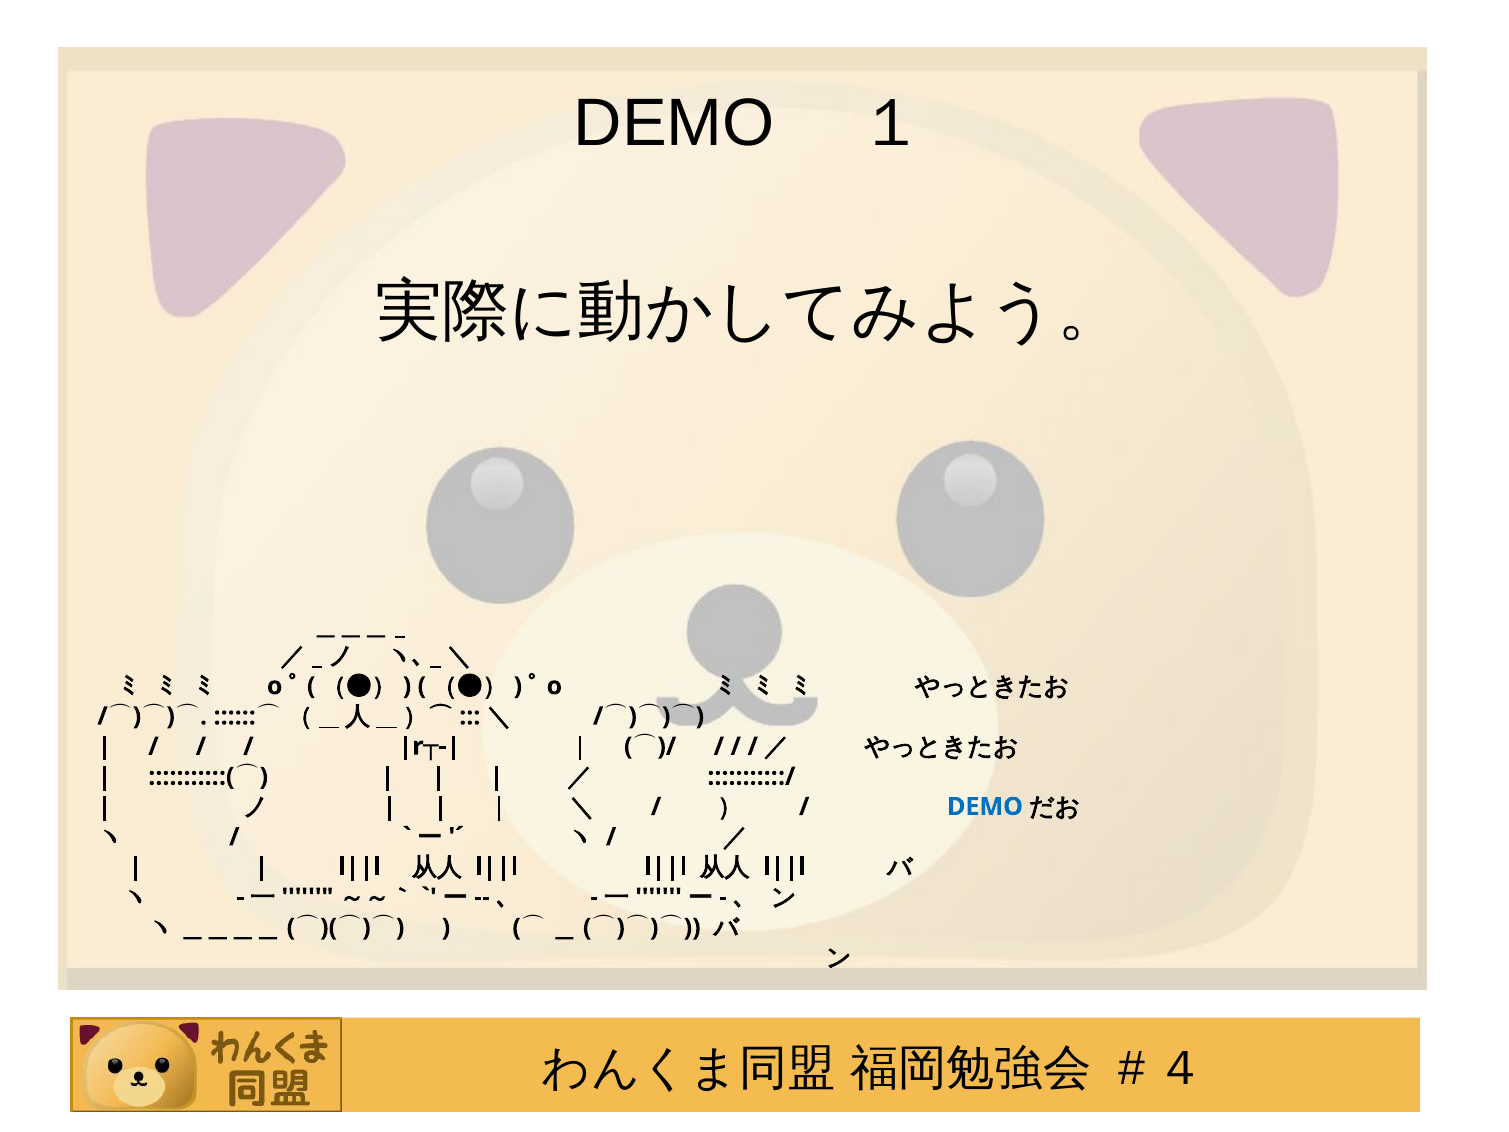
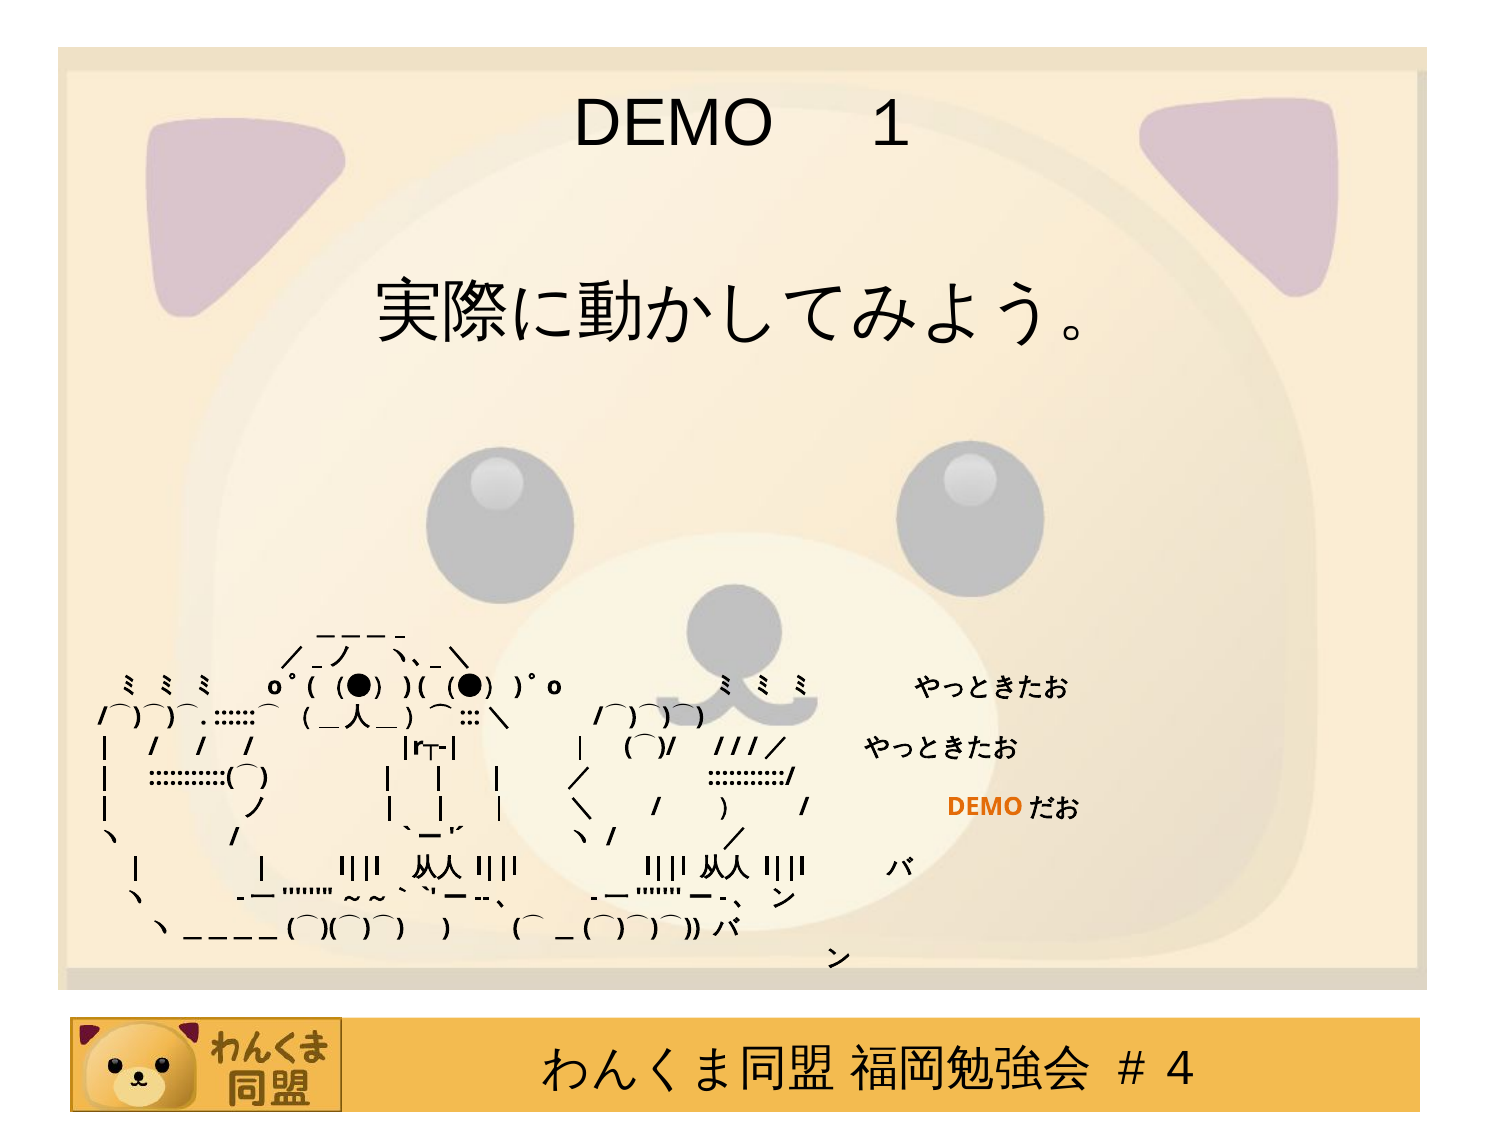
DEMO at (985, 807) colour: blue -> orange
